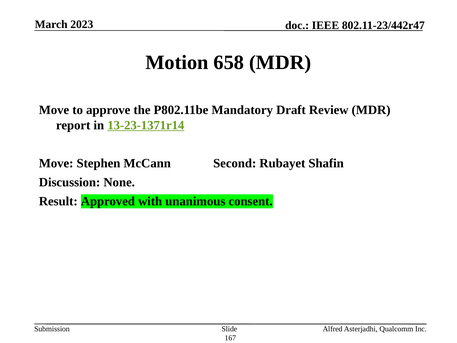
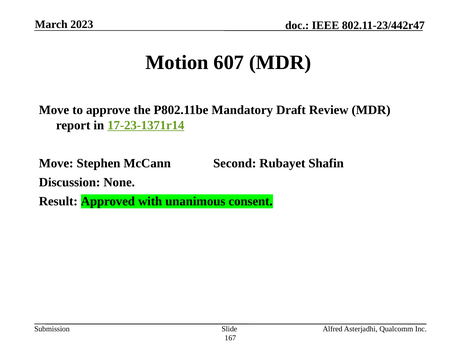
658: 658 -> 607
13-23-1371r14: 13-23-1371r14 -> 17-23-1371r14
